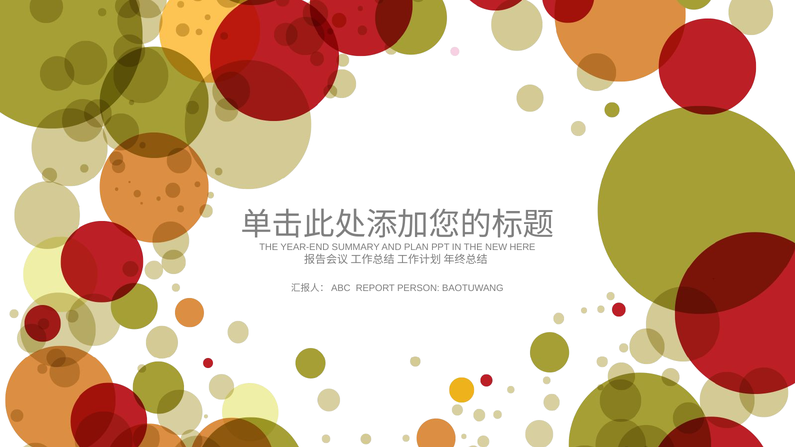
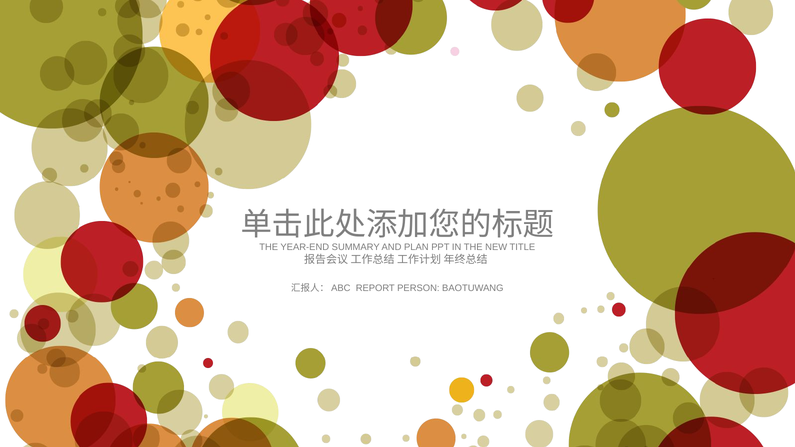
HERE: HERE -> TITLE
